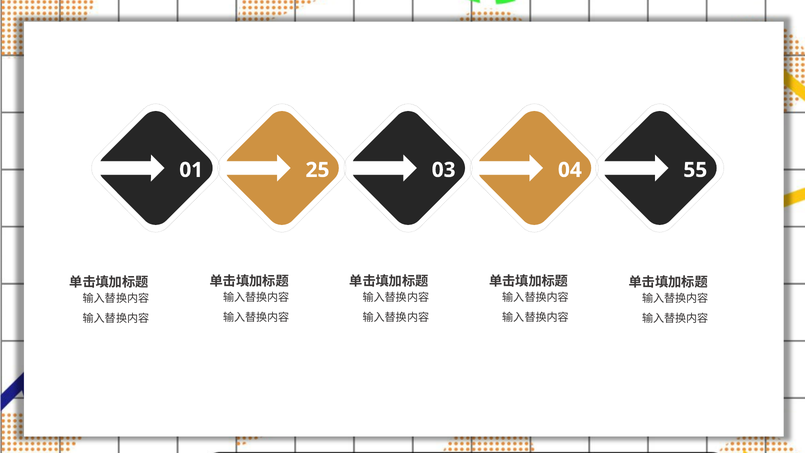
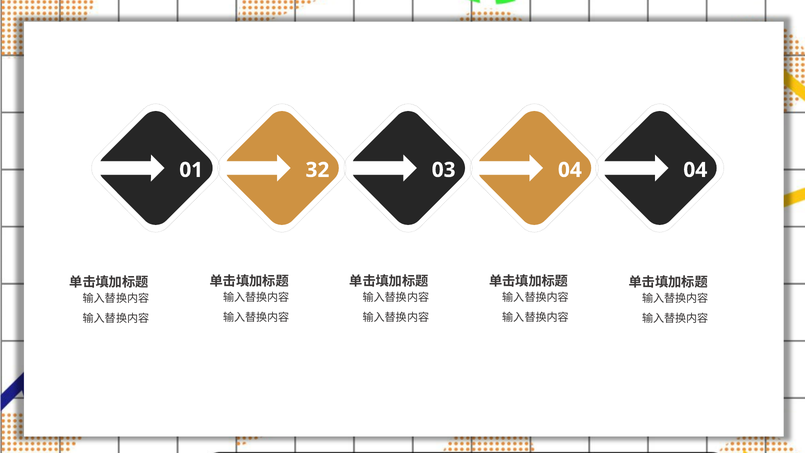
25: 25 -> 32
04 55: 55 -> 04
